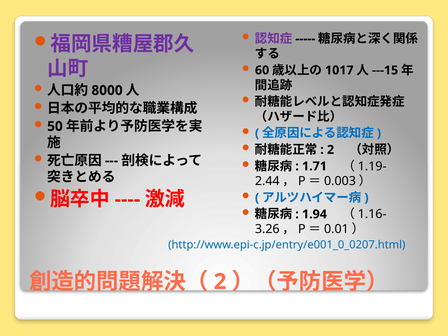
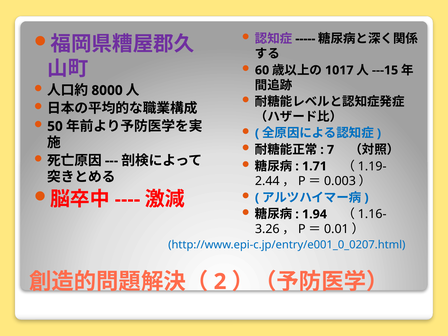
2 at (331, 150): 2 -> 7
